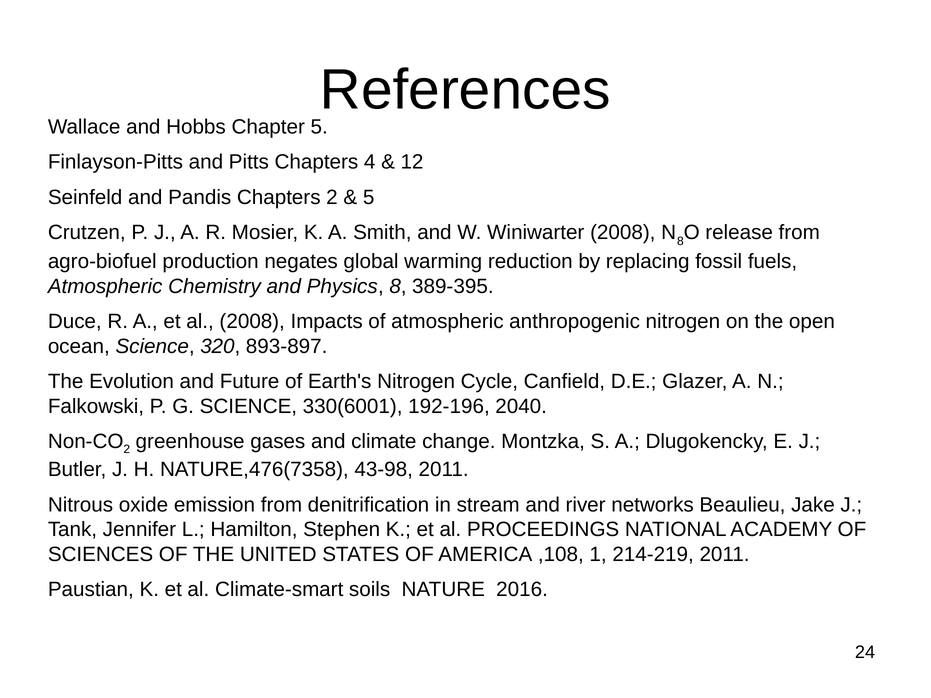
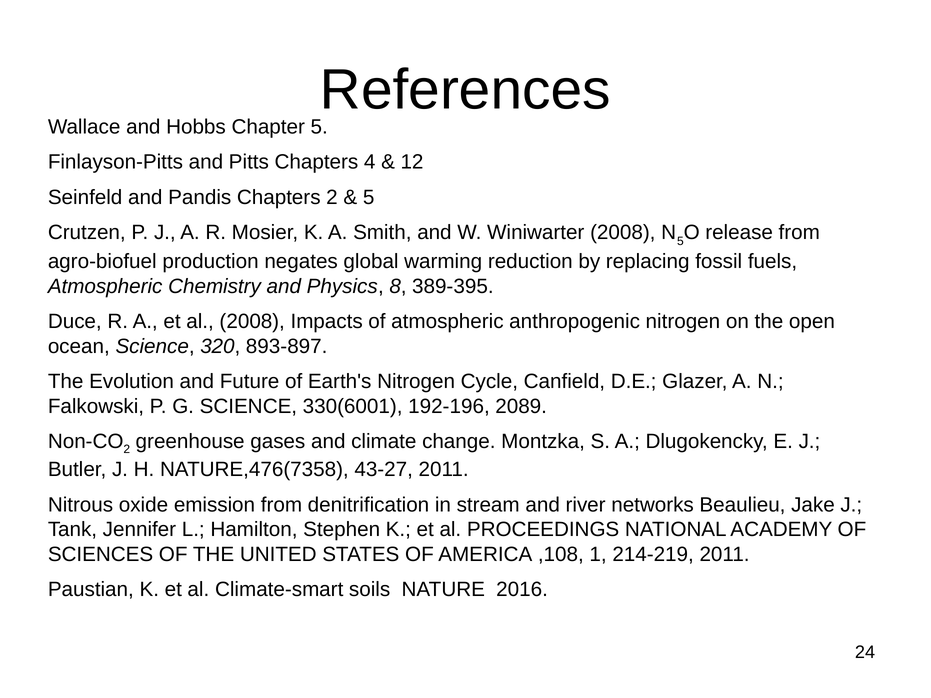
N 8: 8 -> 5
2040: 2040 -> 2089
43-98: 43-98 -> 43-27
